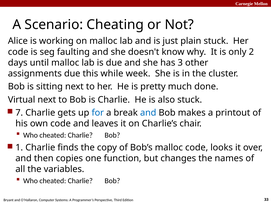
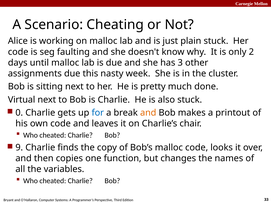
while: while -> nasty
7: 7 -> 0
and at (148, 113) colour: blue -> orange
1: 1 -> 9
